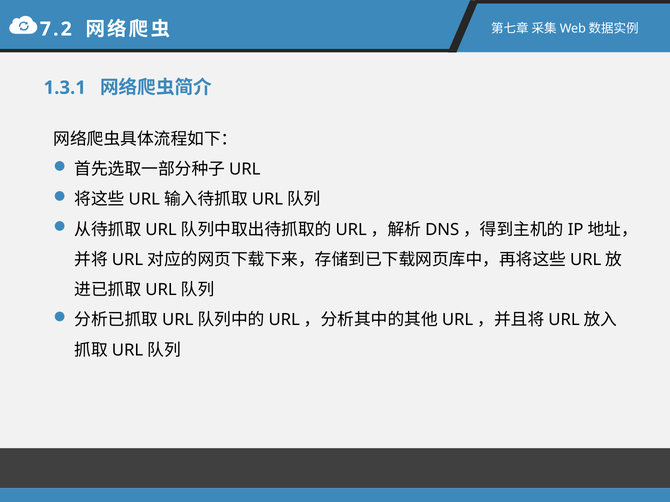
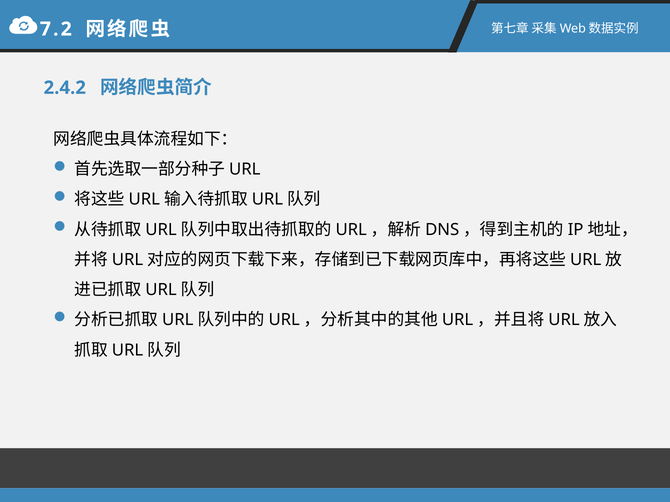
1.3.1: 1.3.1 -> 2.4.2
